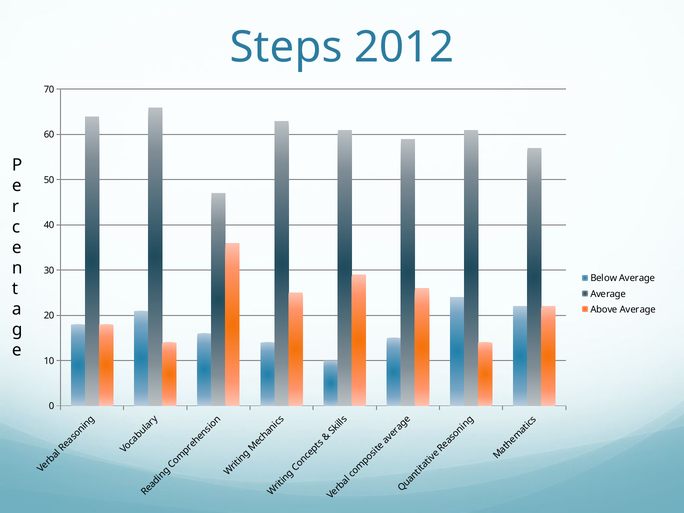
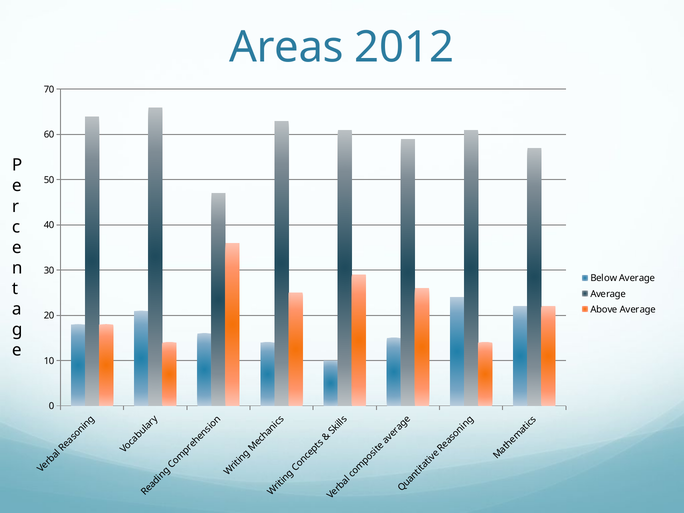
Steps: Steps -> Areas
